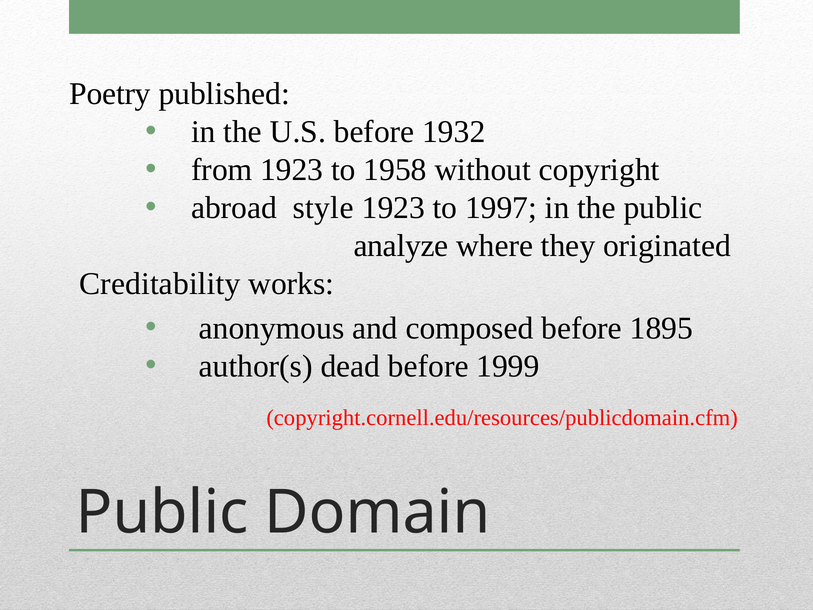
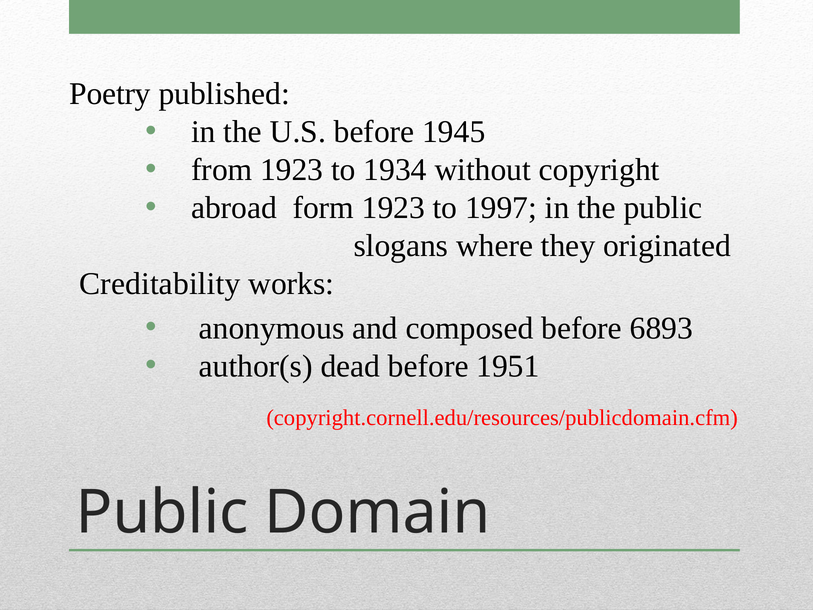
1932: 1932 -> 1945
1958: 1958 -> 1934
style: style -> form
analyze: analyze -> slogans
1895: 1895 -> 6893
1999: 1999 -> 1951
